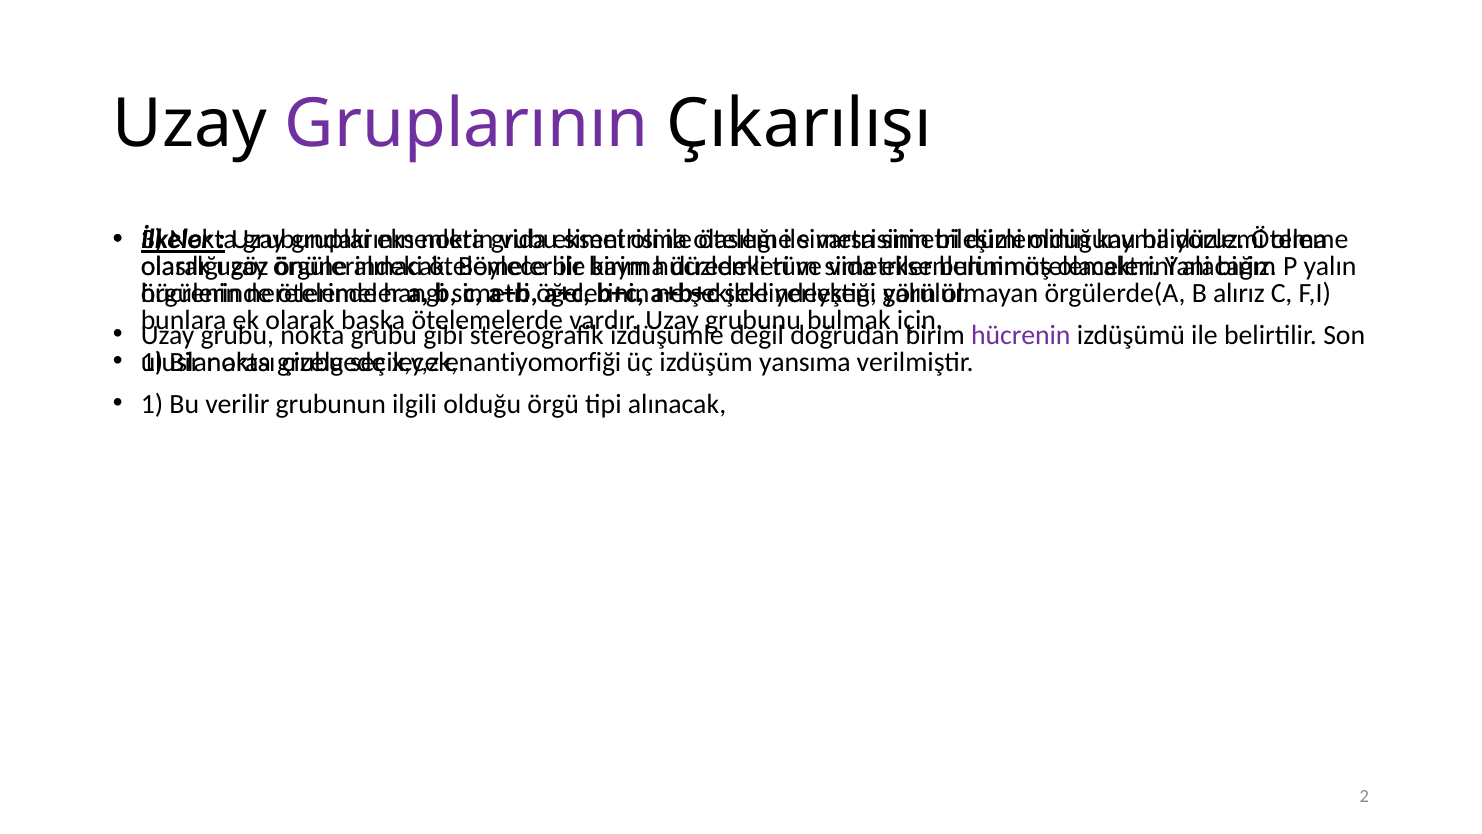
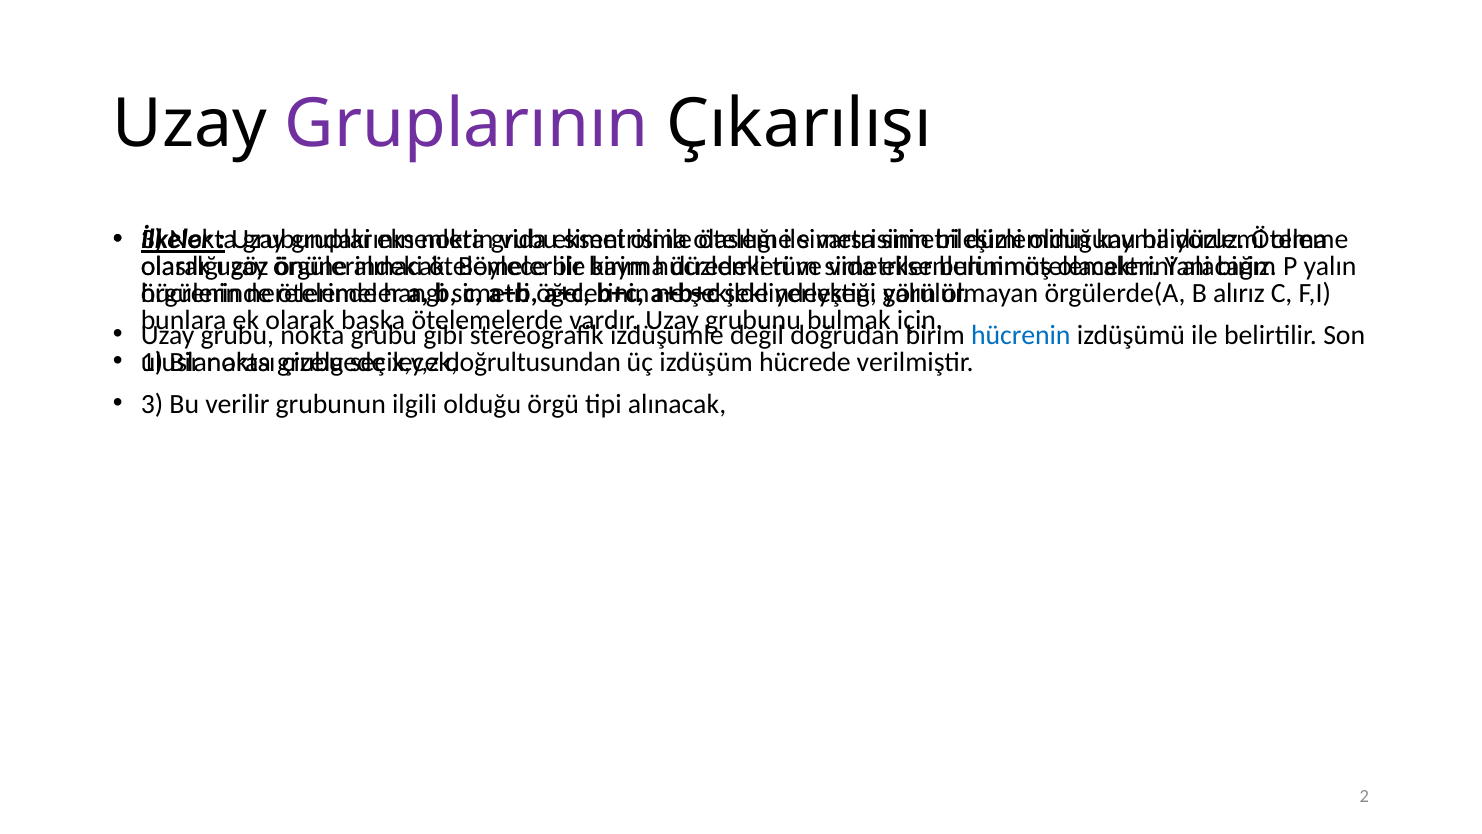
hücrenin at (1021, 335) colour: purple -> blue
enantiyomorfiği: enantiyomorfiği -> doğrultusundan
yansıma: yansıma -> hücrede
1 at (152, 404): 1 -> 3
